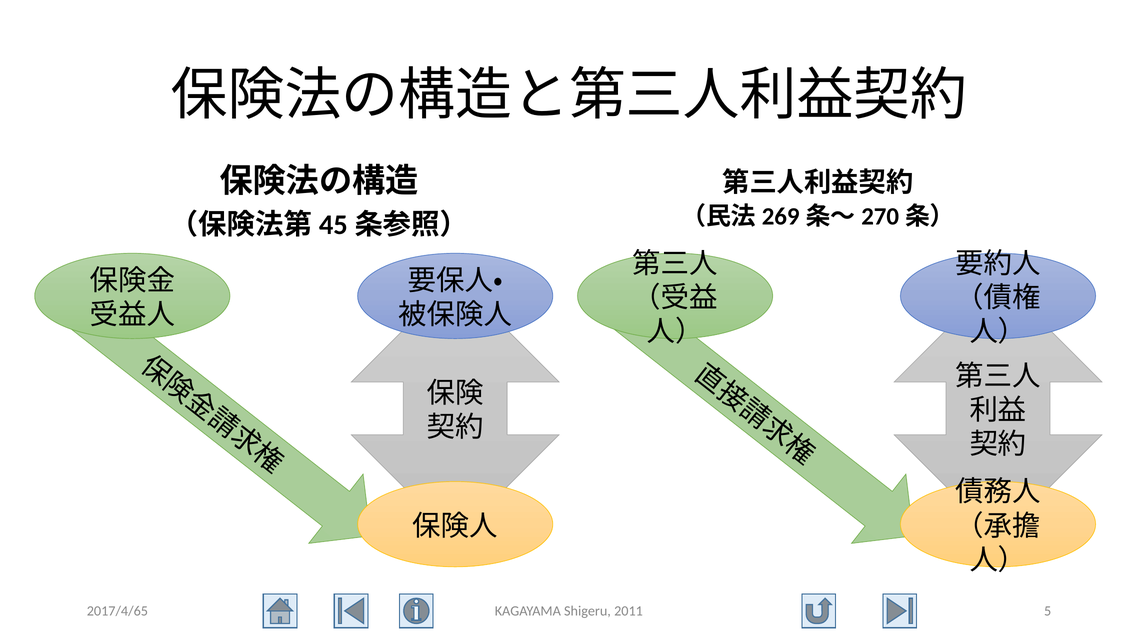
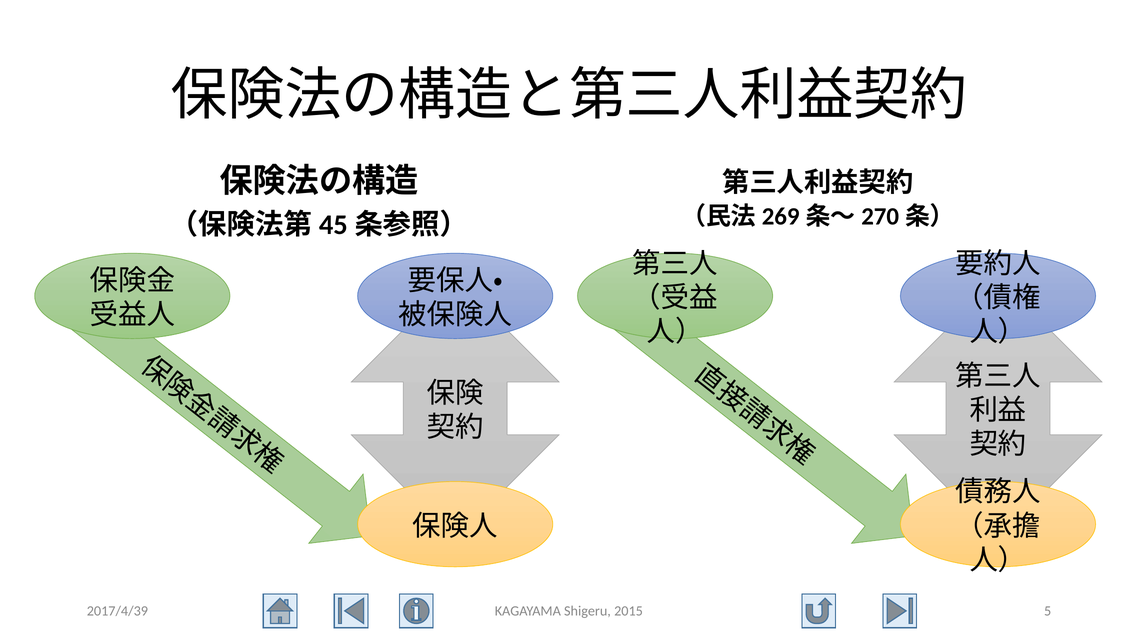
2017/4/65: 2017/4/65 -> 2017/4/39
2011: 2011 -> 2015
